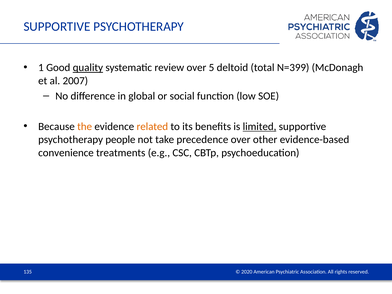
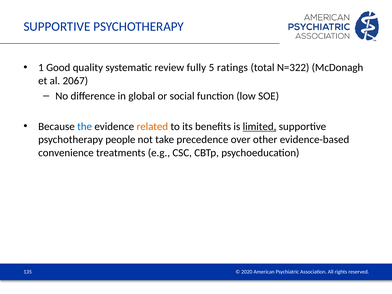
quality underline: present -> none
review over: over -> fully
deltoid: deltoid -> ratings
N=399: N=399 -> N=322
2007: 2007 -> 2067
the colour: orange -> blue
